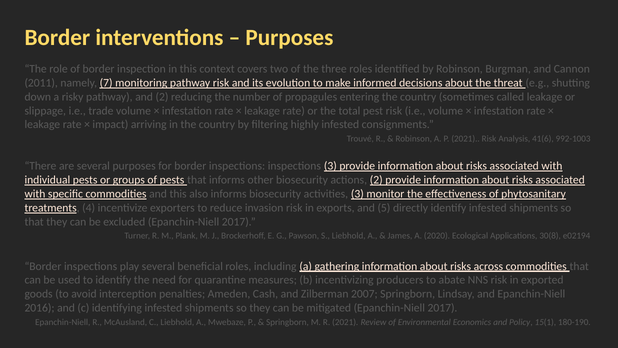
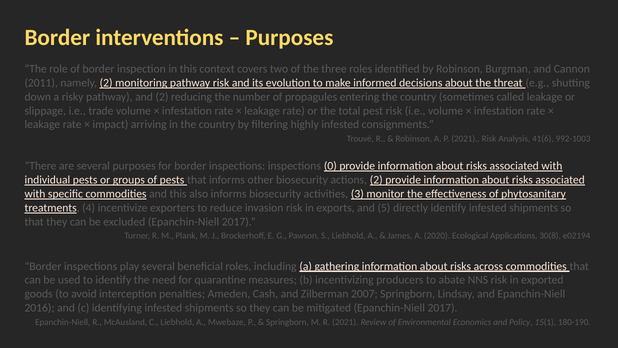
namely 7: 7 -> 2
inspections 3: 3 -> 0
